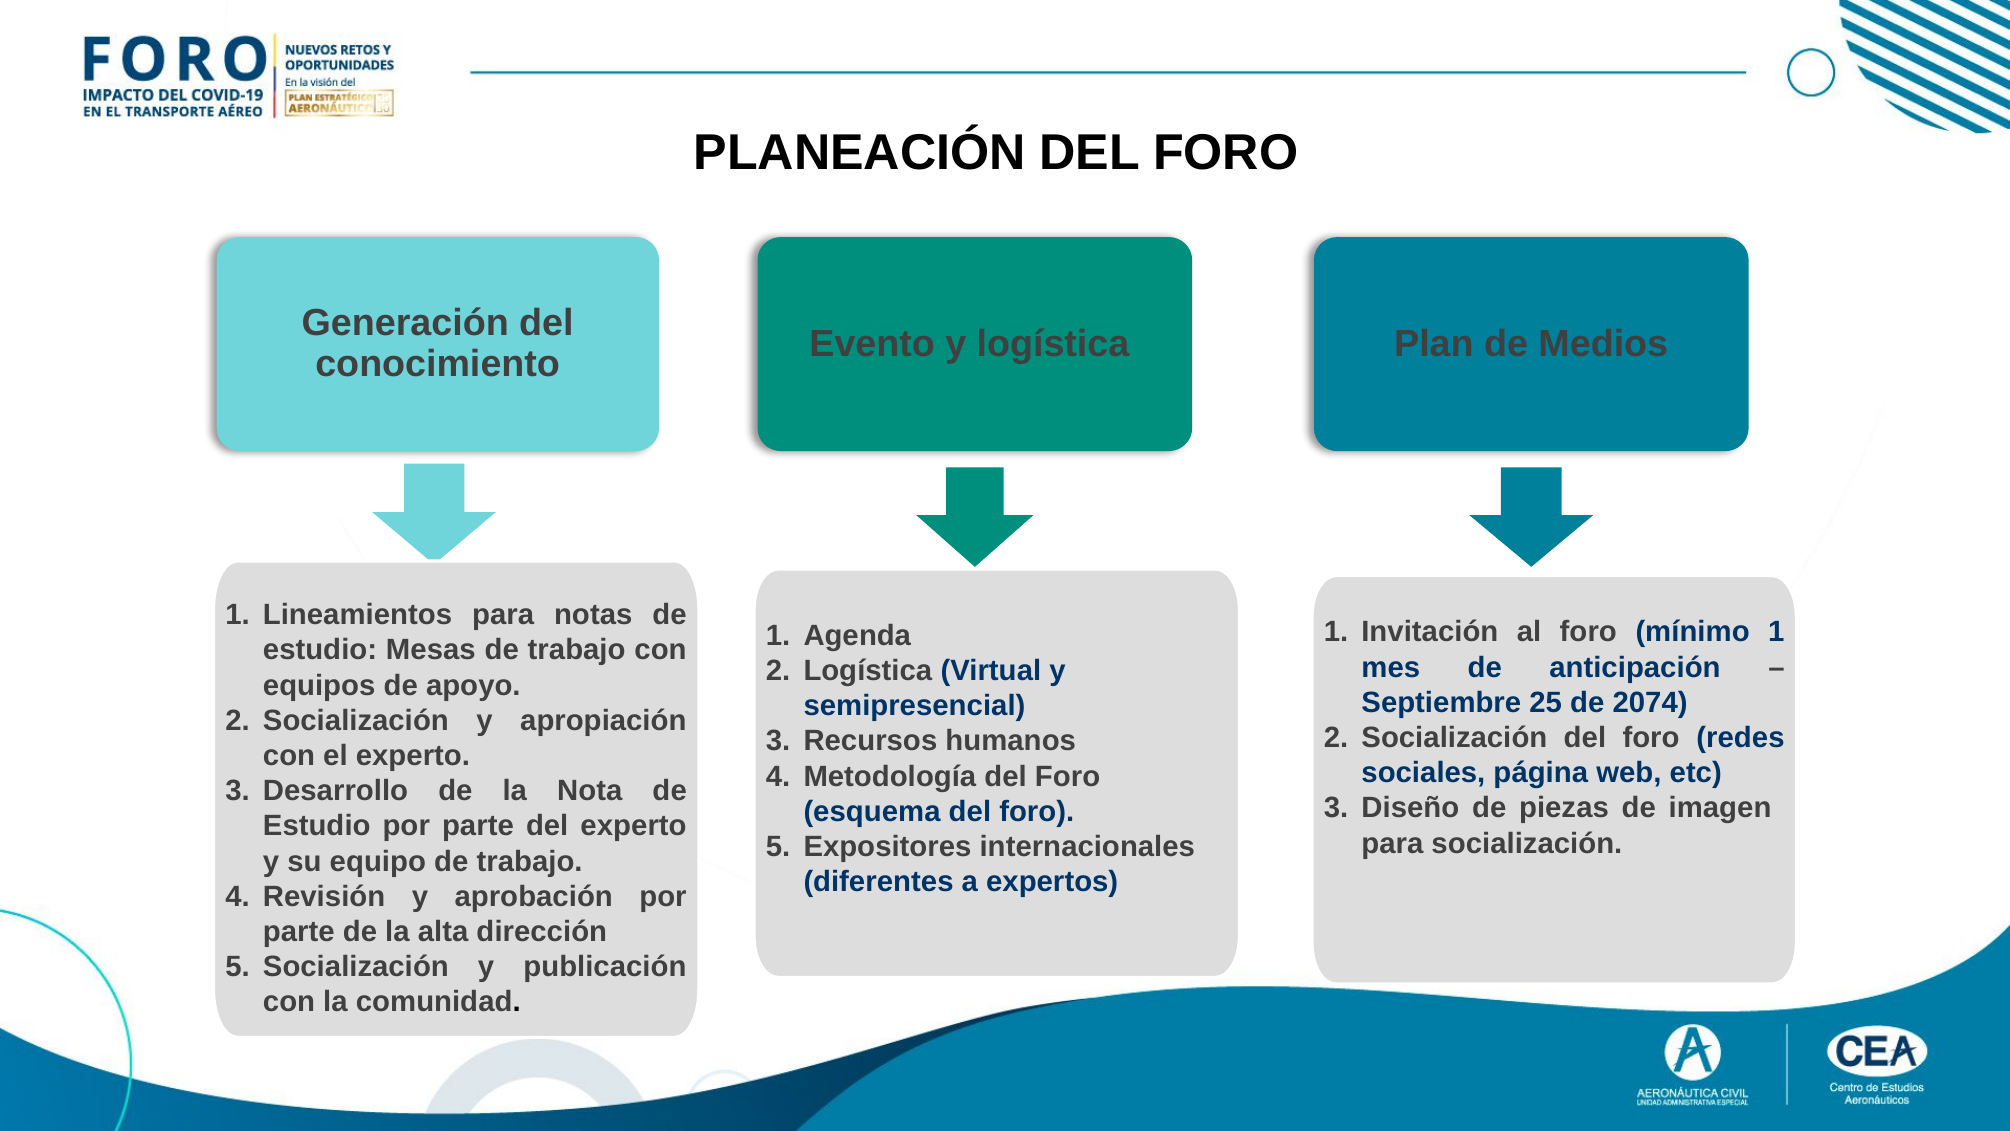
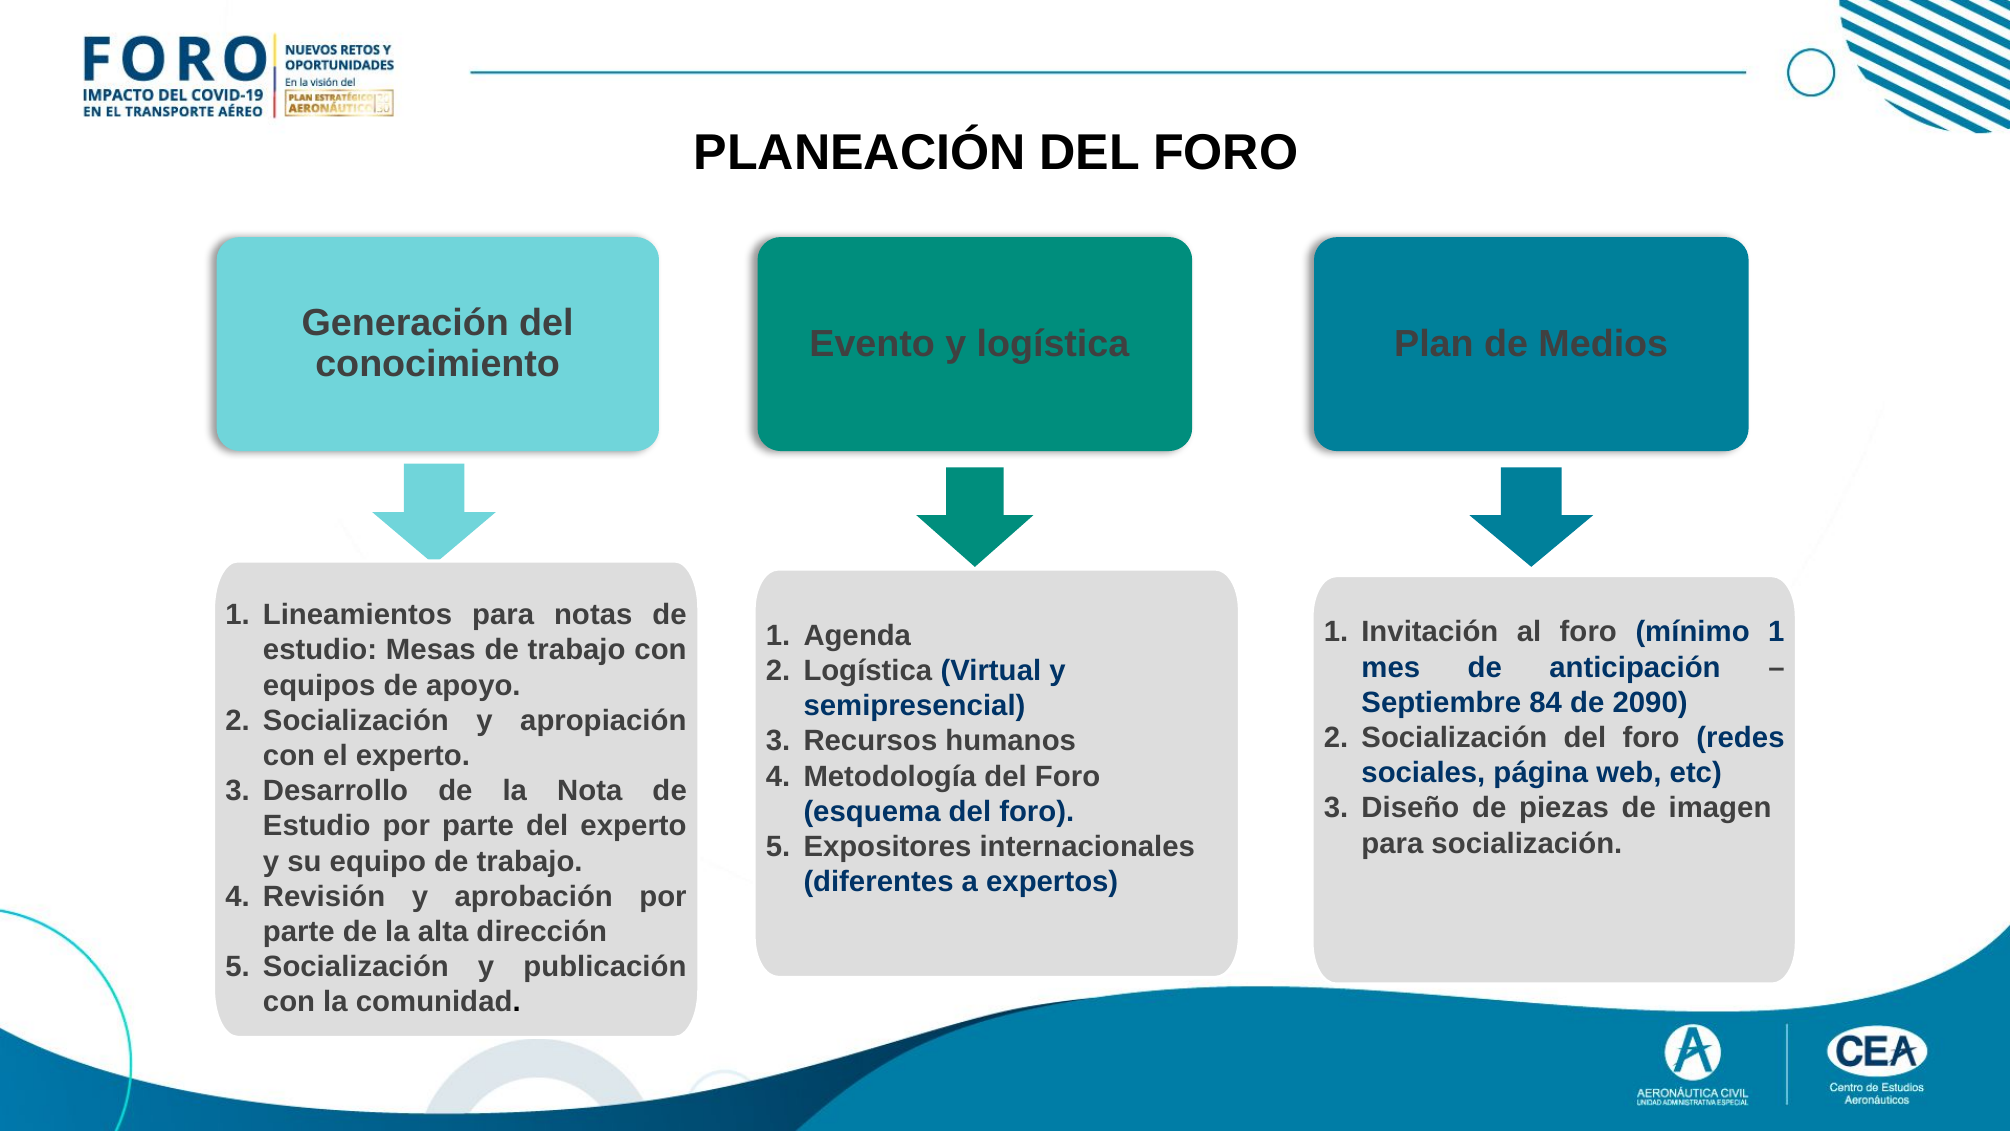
25: 25 -> 84
2074: 2074 -> 2090
